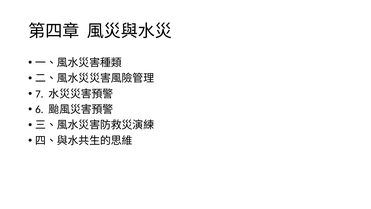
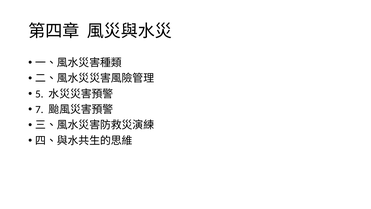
7: 7 -> 5
6: 6 -> 7
